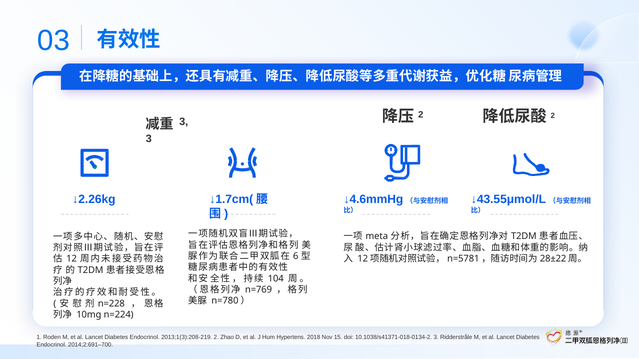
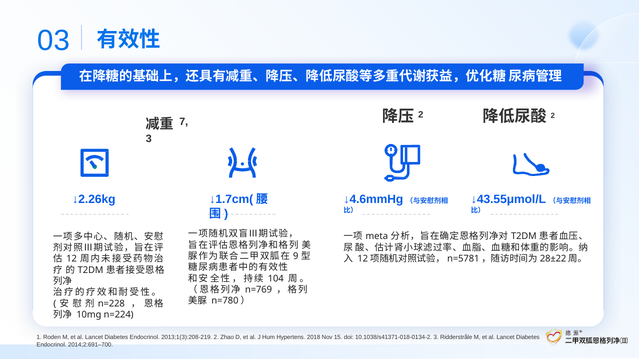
3 at (184, 122): 3 -> 7
6: 6 -> 9
